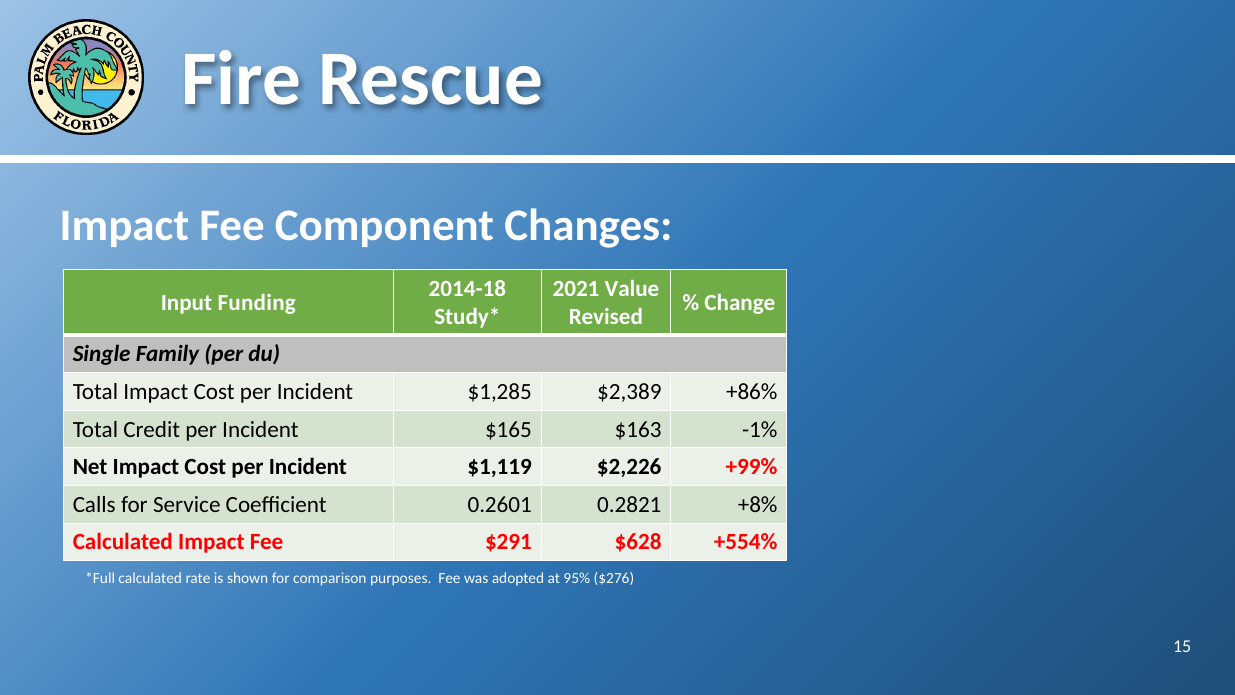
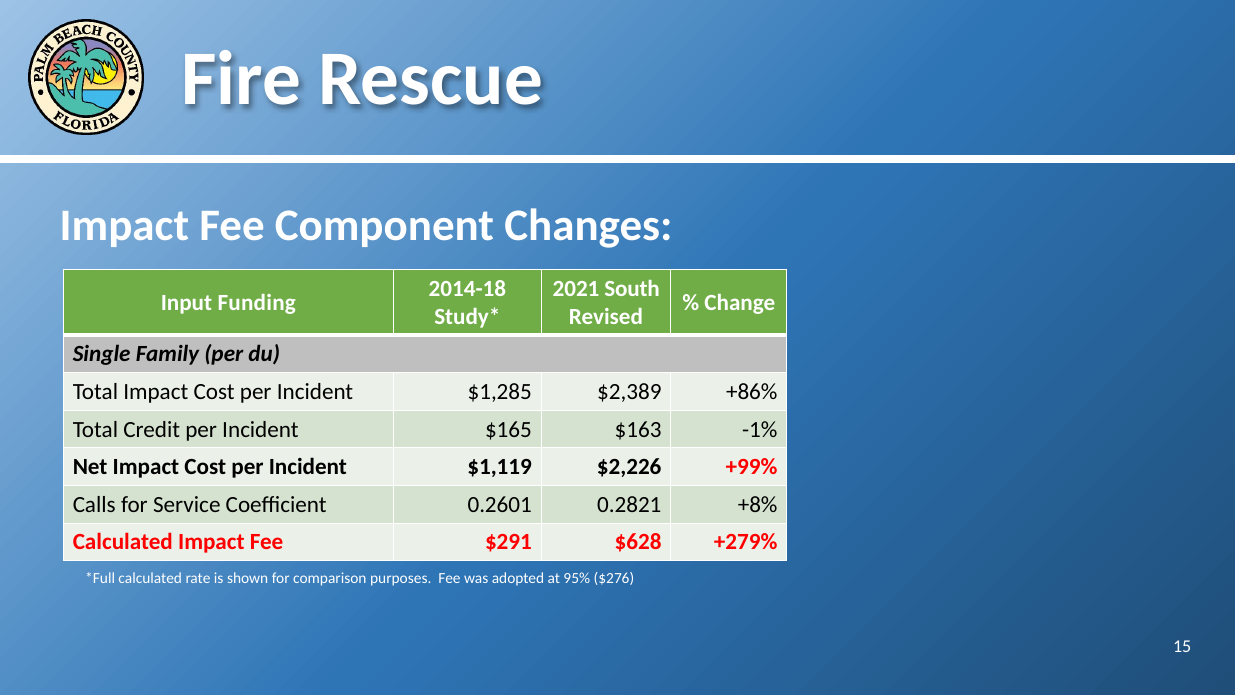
Value: Value -> South
+554%: +554% -> +279%
